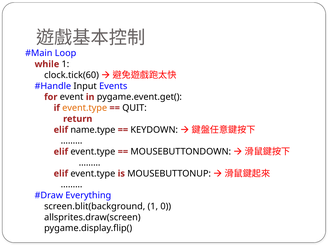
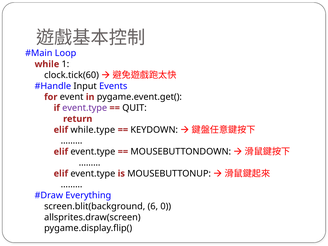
event.type at (85, 108) colour: orange -> purple
name.type: name.type -> while.type
screen.blit(background 1: 1 -> 6
